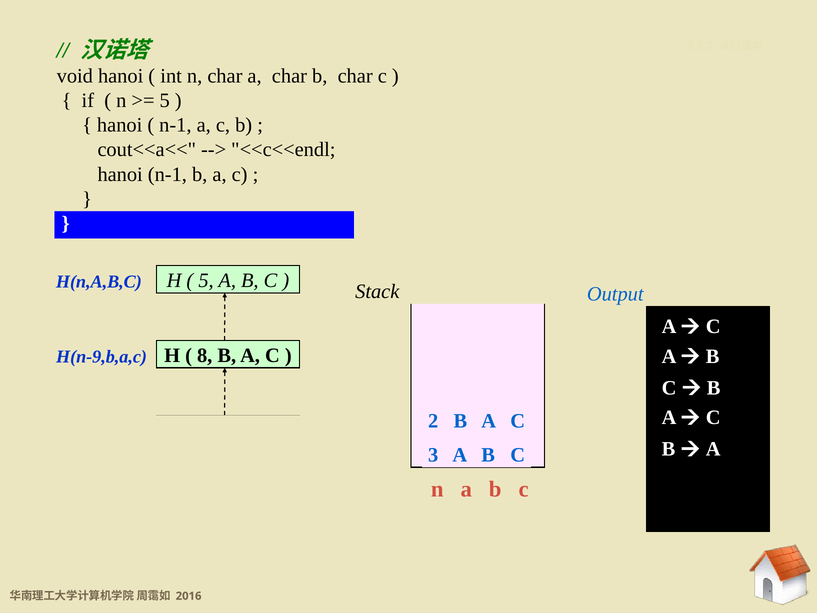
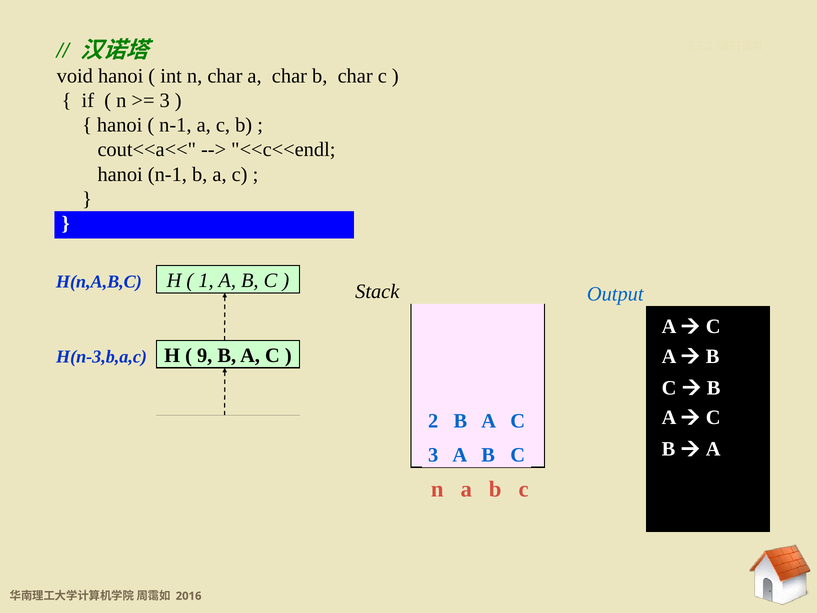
5 at (165, 101): 5 -> 3
5 at (206, 281): 5 -> 1
8: 8 -> 9
H(n-9,b,a,c: H(n-9,b,a,c -> H(n-3,b,a,c
